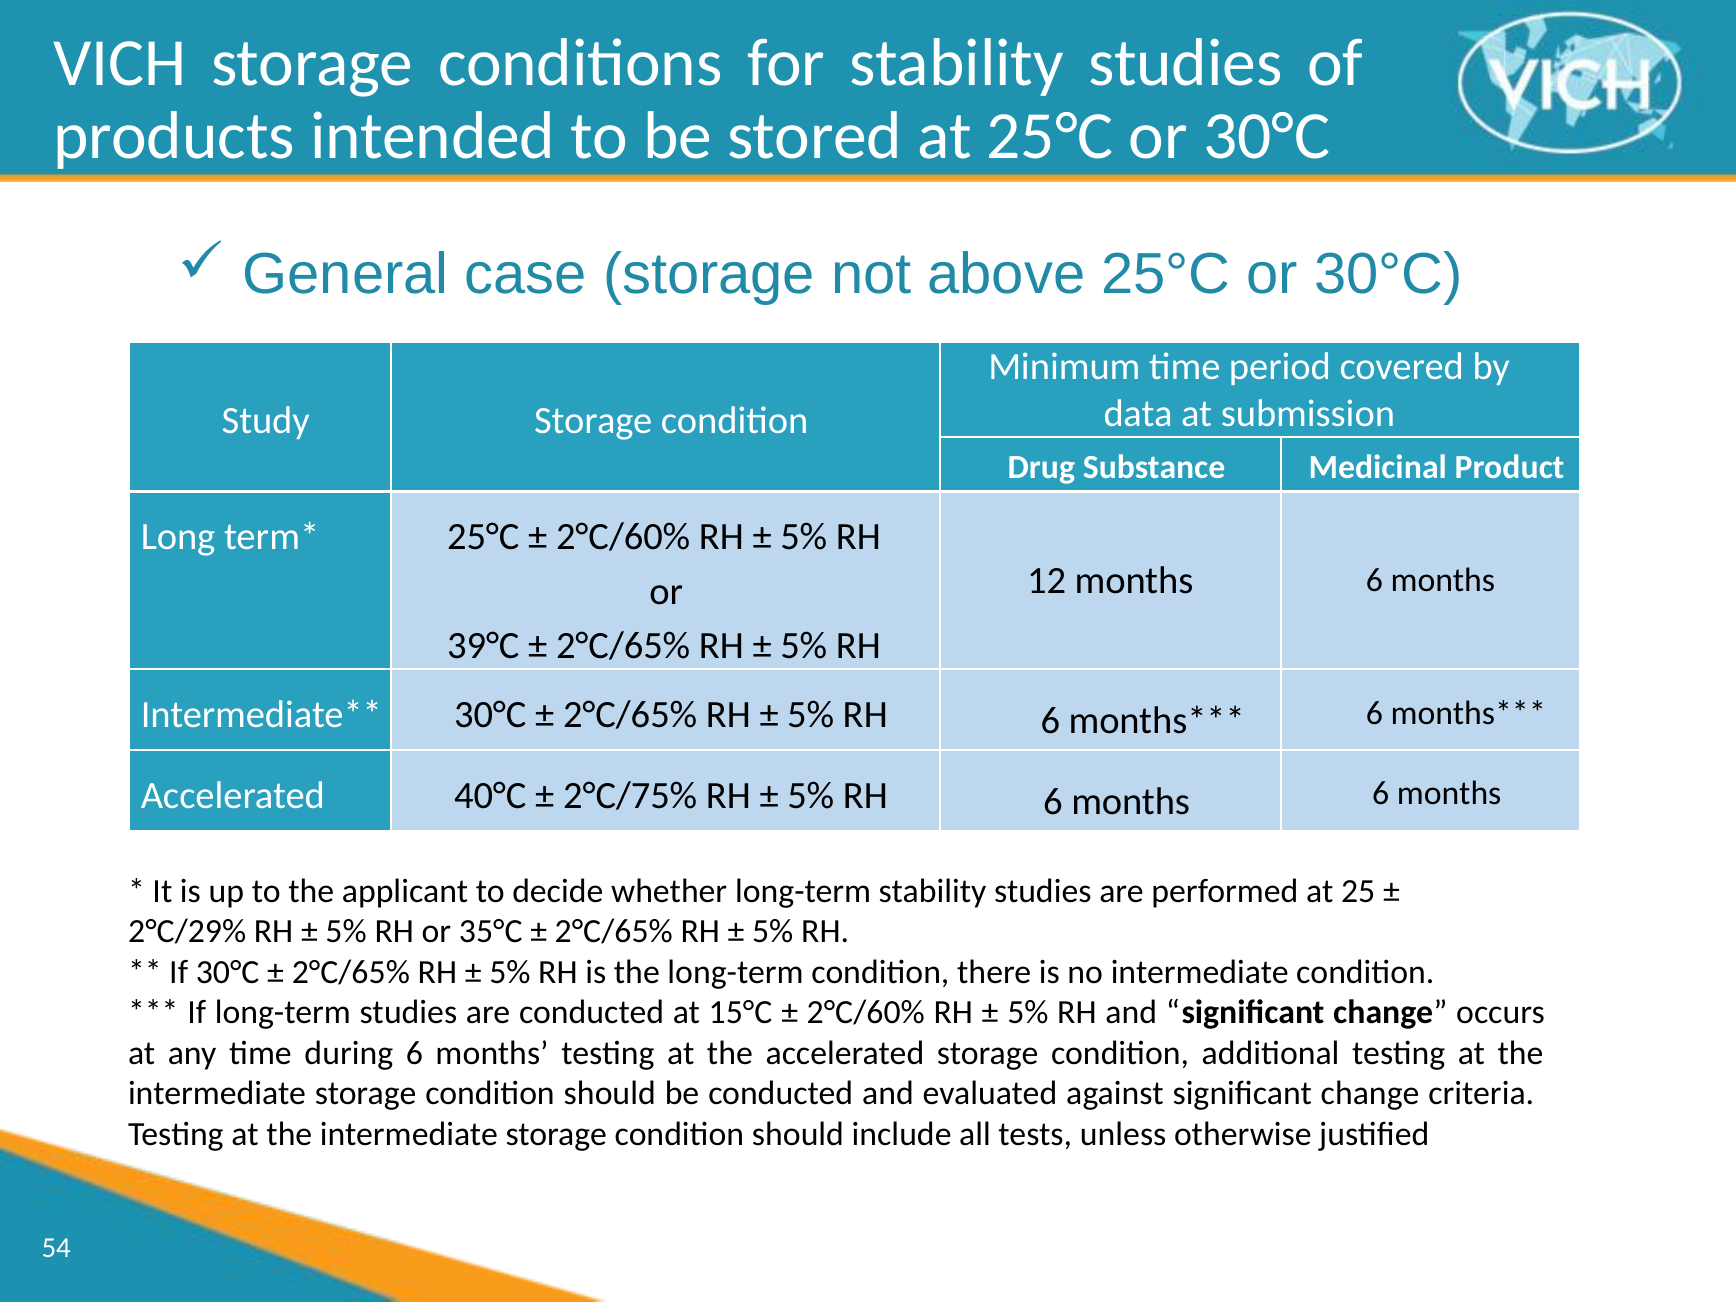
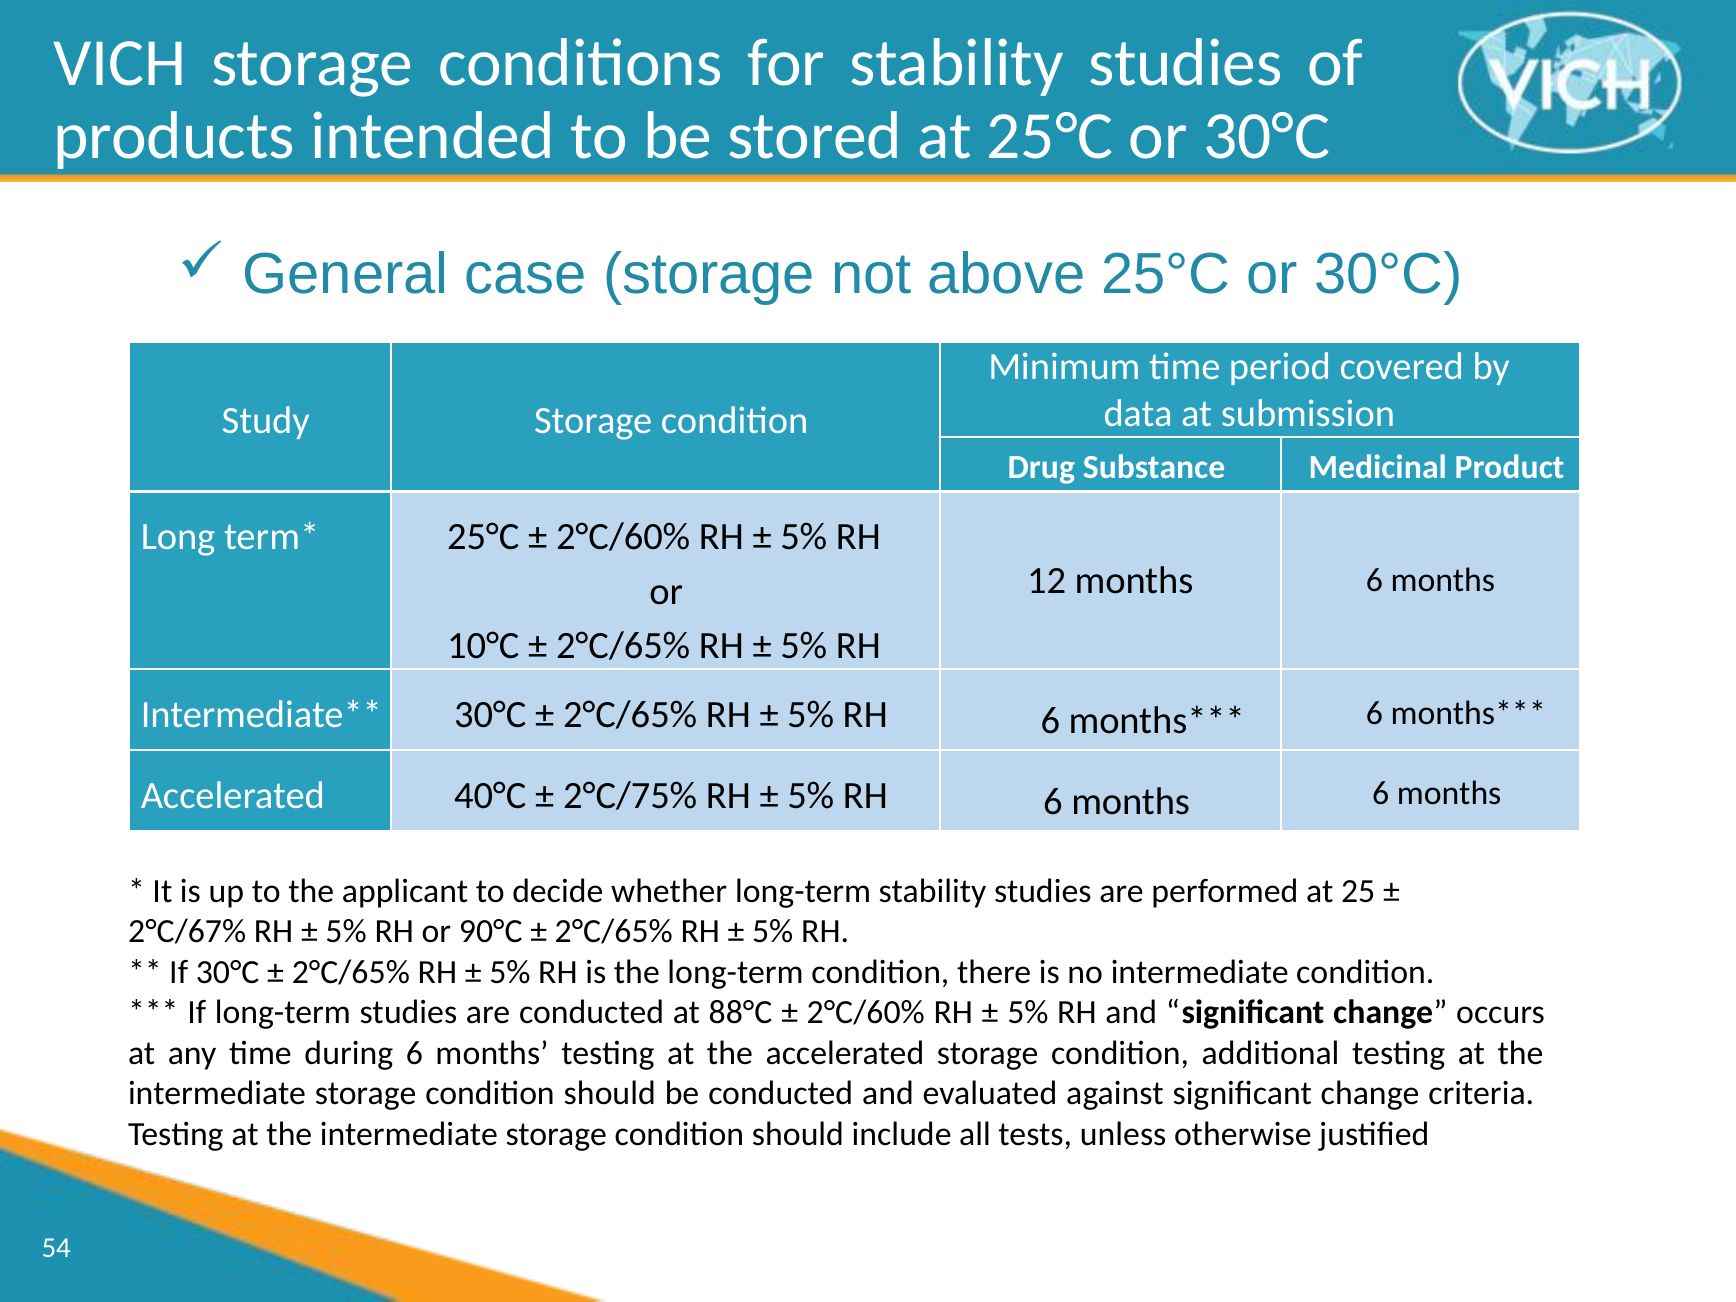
39°C: 39°C -> 10°C
2°C/29%: 2°C/29% -> 2°C/67%
35°C: 35°C -> 90°C
15°C: 15°C -> 88°C
